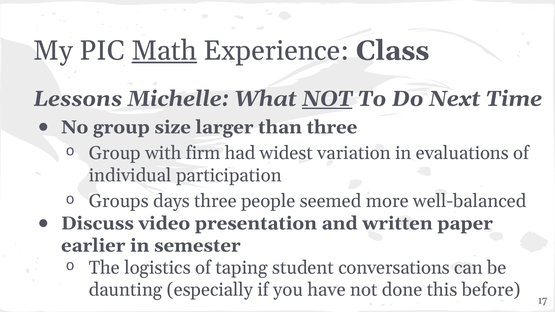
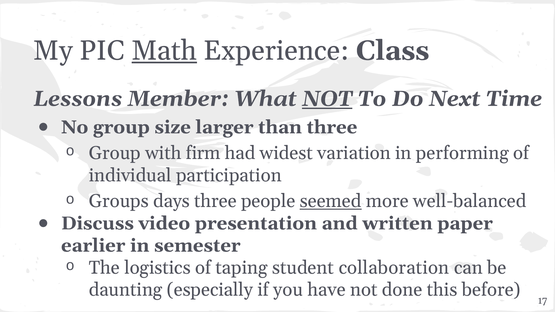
Michelle: Michelle -> Member
evaluations: evaluations -> performing
seemed underline: none -> present
conversations: conversations -> collaboration
